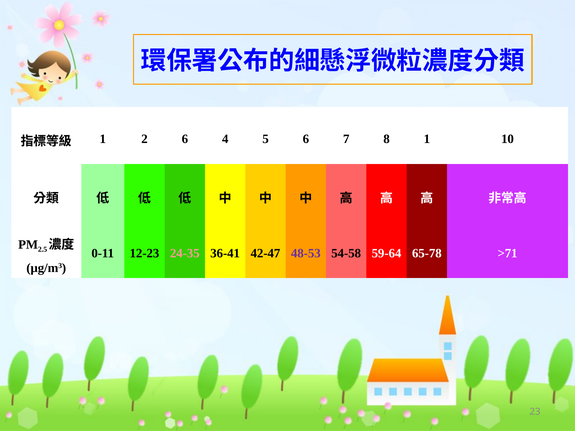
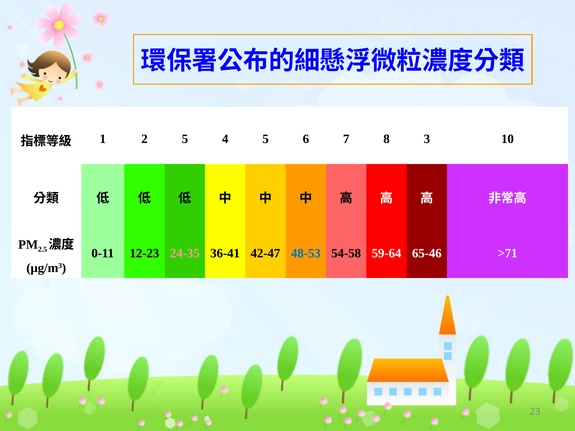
2 6: 6 -> 5
8 1: 1 -> 3
48-53 colour: purple -> blue
65-78: 65-78 -> 65-46
